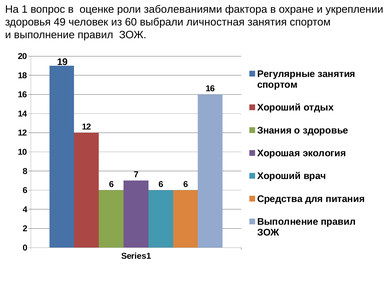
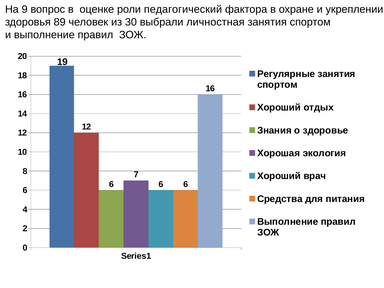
1: 1 -> 9
заболеваниями: заболеваниями -> педагогический
49: 49 -> 89
60: 60 -> 30
